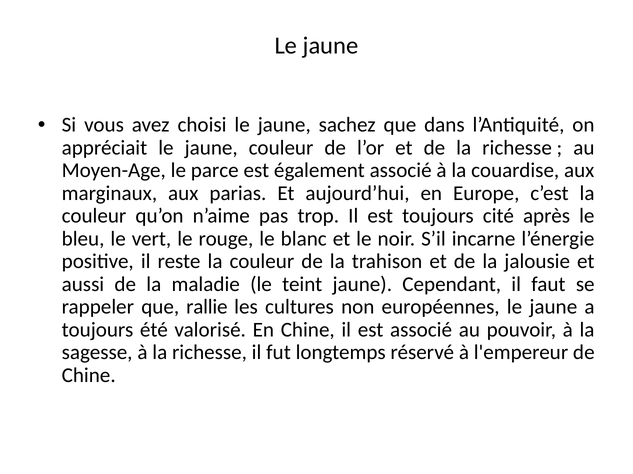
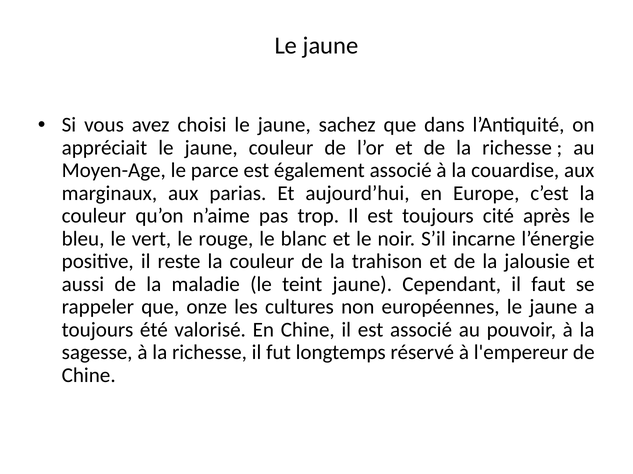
rallie: rallie -> onze
